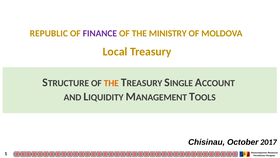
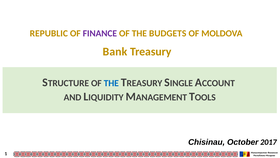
MINISTRY: MINISTRY -> BUDGETS
Local: Local -> Bank
THE at (111, 83) colour: orange -> blue
